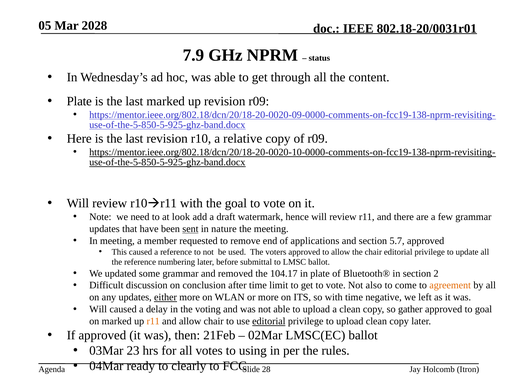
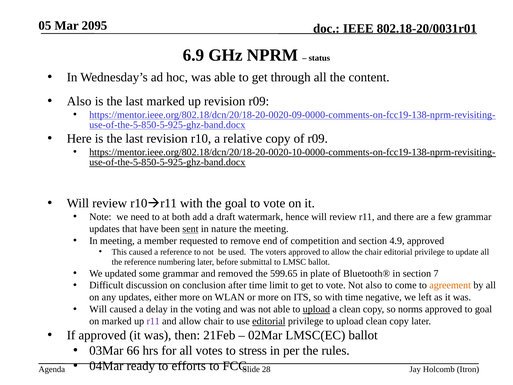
2028: 2028 -> 2095
7.9: 7.9 -> 6.9
Plate at (79, 101): Plate -> Also
look: look -> both
applications: applications -> competition
5.7: 5.7 -> 4.9
104.17: 104.17 -> 599.65
2: 2 -> 7
either underline: present -> none
upload at (316, 309) underline: none -> present
gather: gather -> norms
r11 at (153, 321) colour: orange -> purple
23: 23 -> 66
using: using -> stress
clearly: clearly -> efforts
